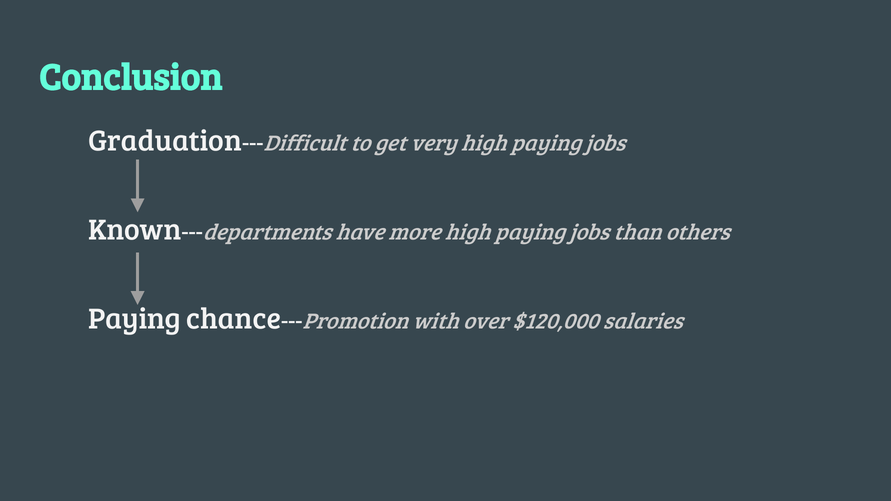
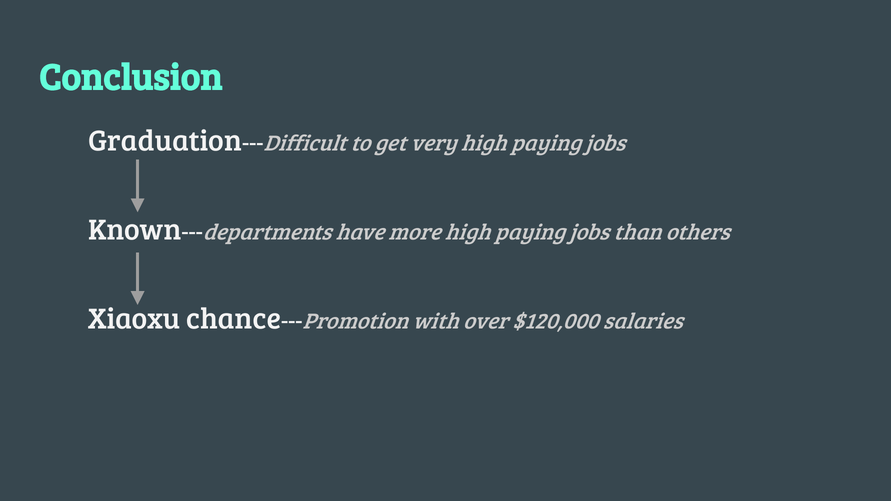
Paying at (134, 319): Paying -> Xiaoxu
